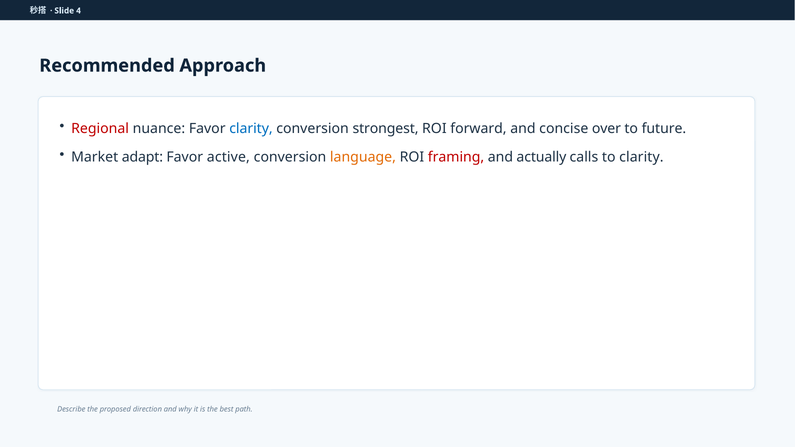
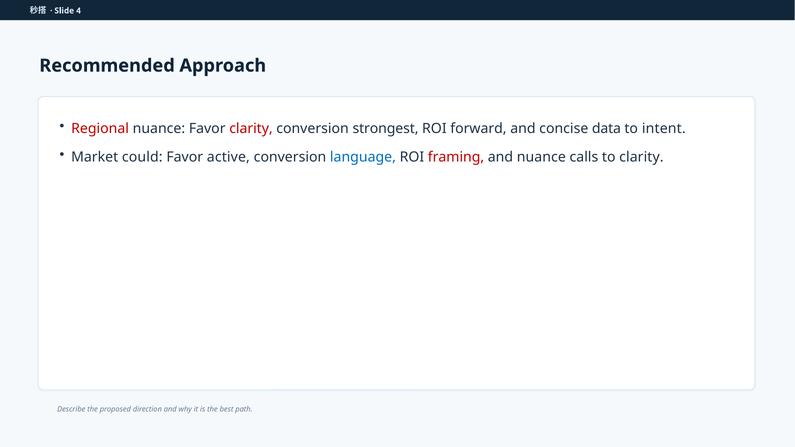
clarity at (251, 129) colour: blue -> red
over: over -> data
future: future -> intent
adapt: adapt -> could
language colour: orange -> blue
and actually: actually -> nuance
